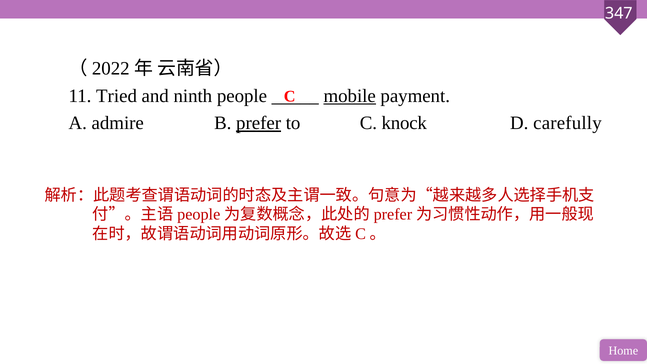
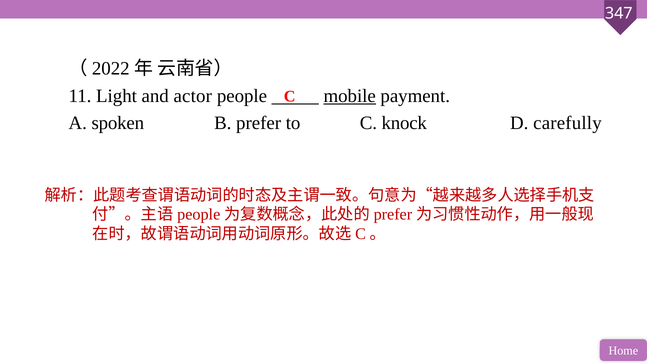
Tried: Tried -> Light
ninth: ninth -> actor
admire: admire -> spoken
prefer underline: present -> none
